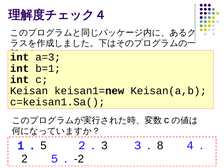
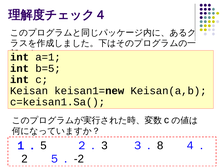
a=3: a=3 -> a=1
b=1: b=1 -> b=5
